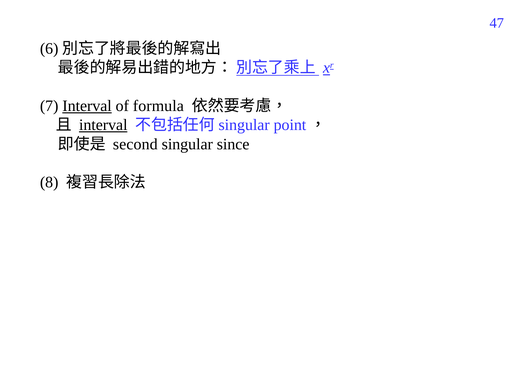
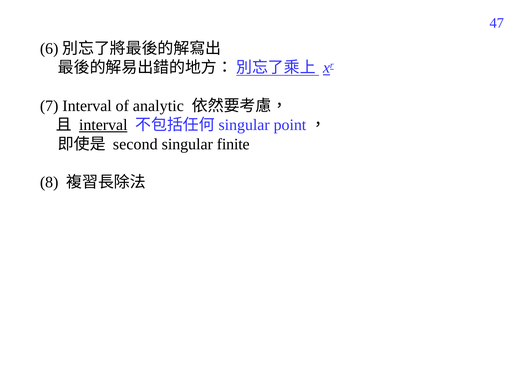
Interval at (87, 106) underline: present -> none
formula: formula -> analytic
since: since -> finite
